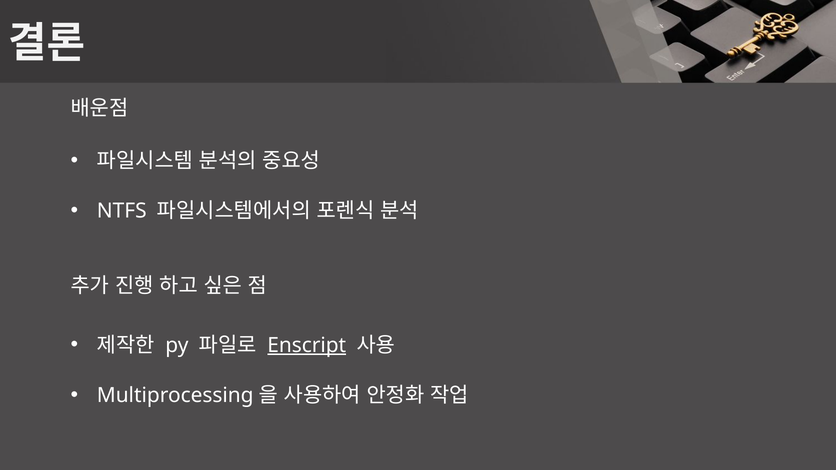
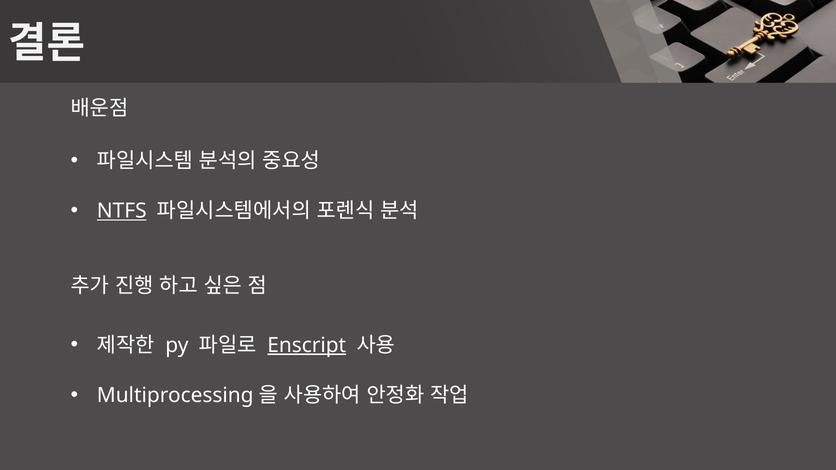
NTFS underline: none -> present
